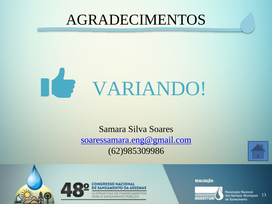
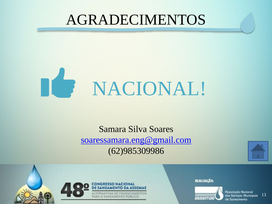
VARIANDO: VARIANDO -> NACIONAL
